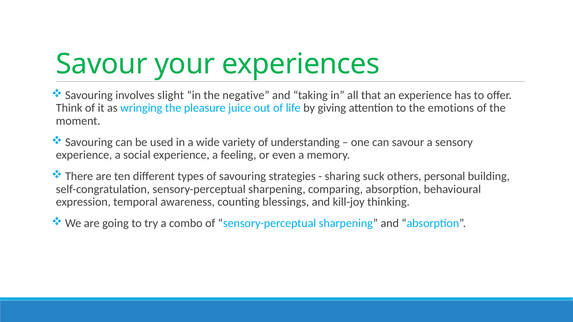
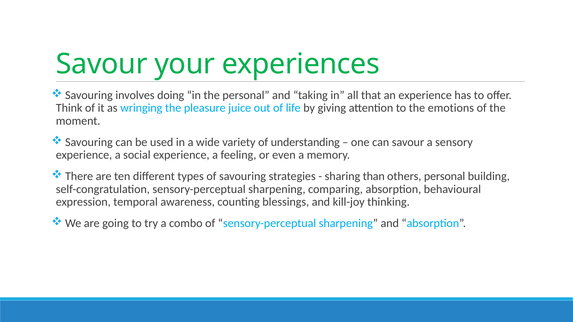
slight: slight -> doing
the negative: negative -> personal
suck: suck -> than
